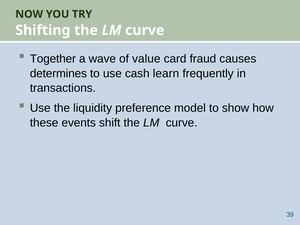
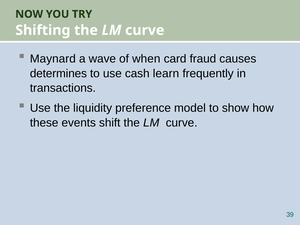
Together: Together -> Maynard
value: value -> when
